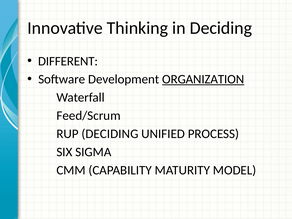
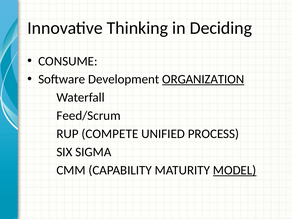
DIFFERENT: DIFFERENT -> CONSUME
RUP DECIDING: DECIDING -> COMPETE
MODEL underline: none -> present
